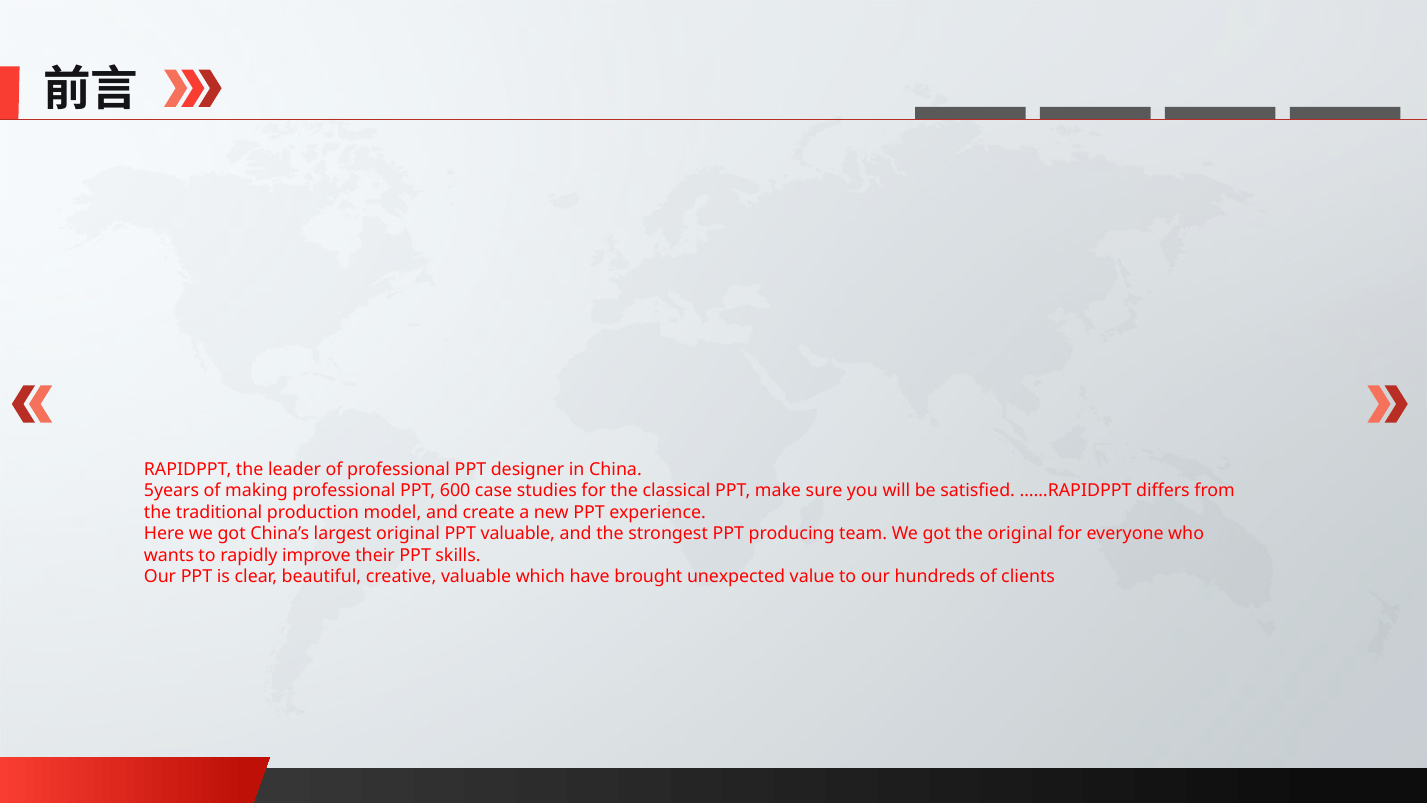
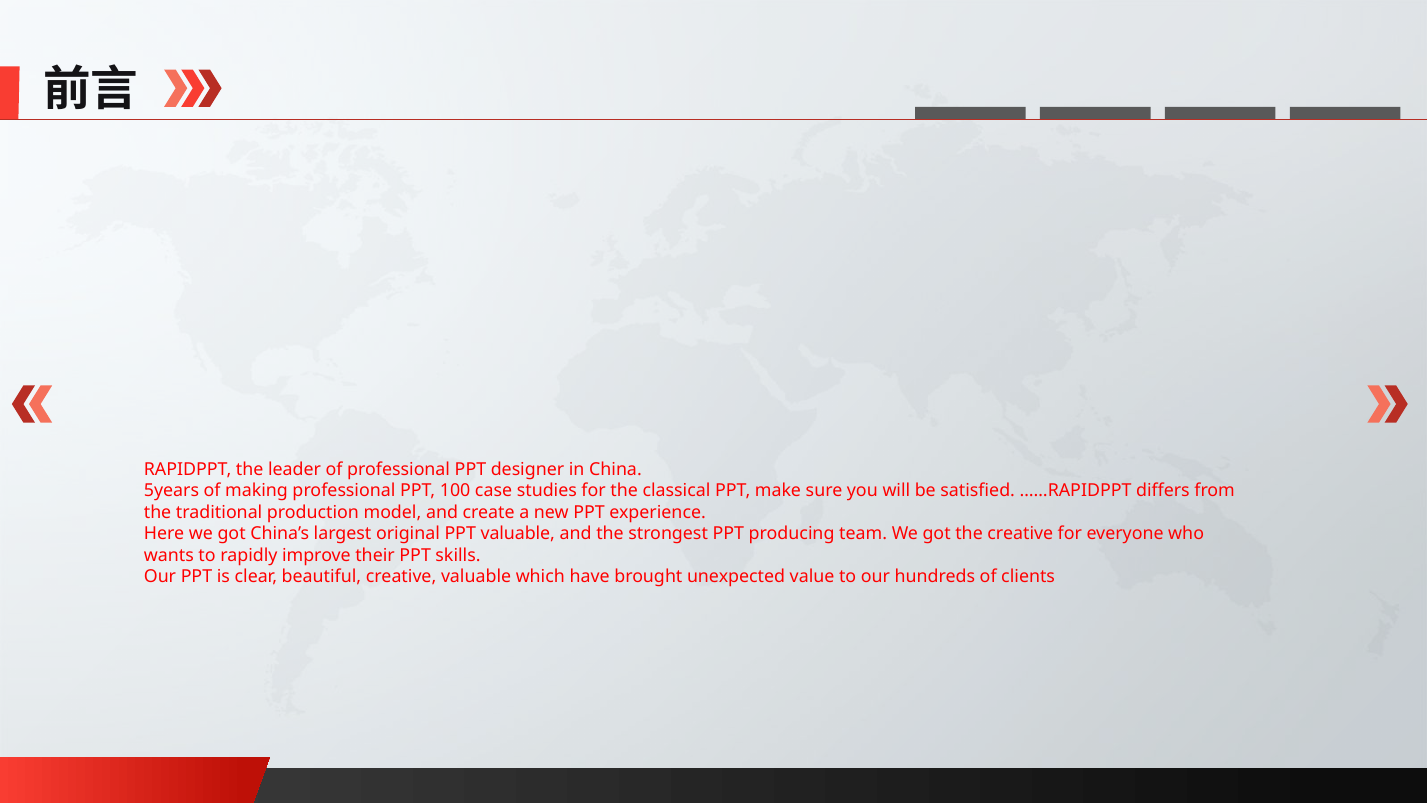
600: 600 -> 100
the original: original -> creative
